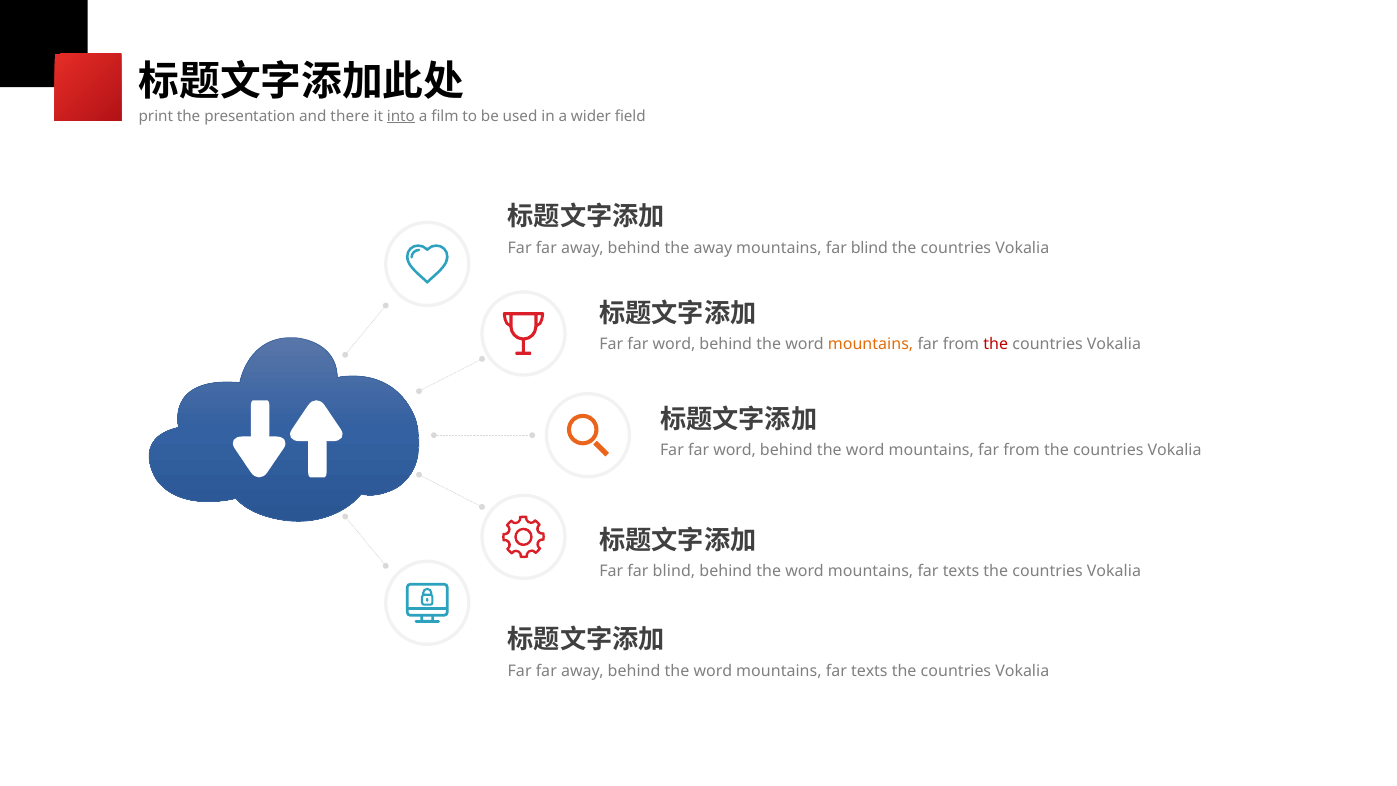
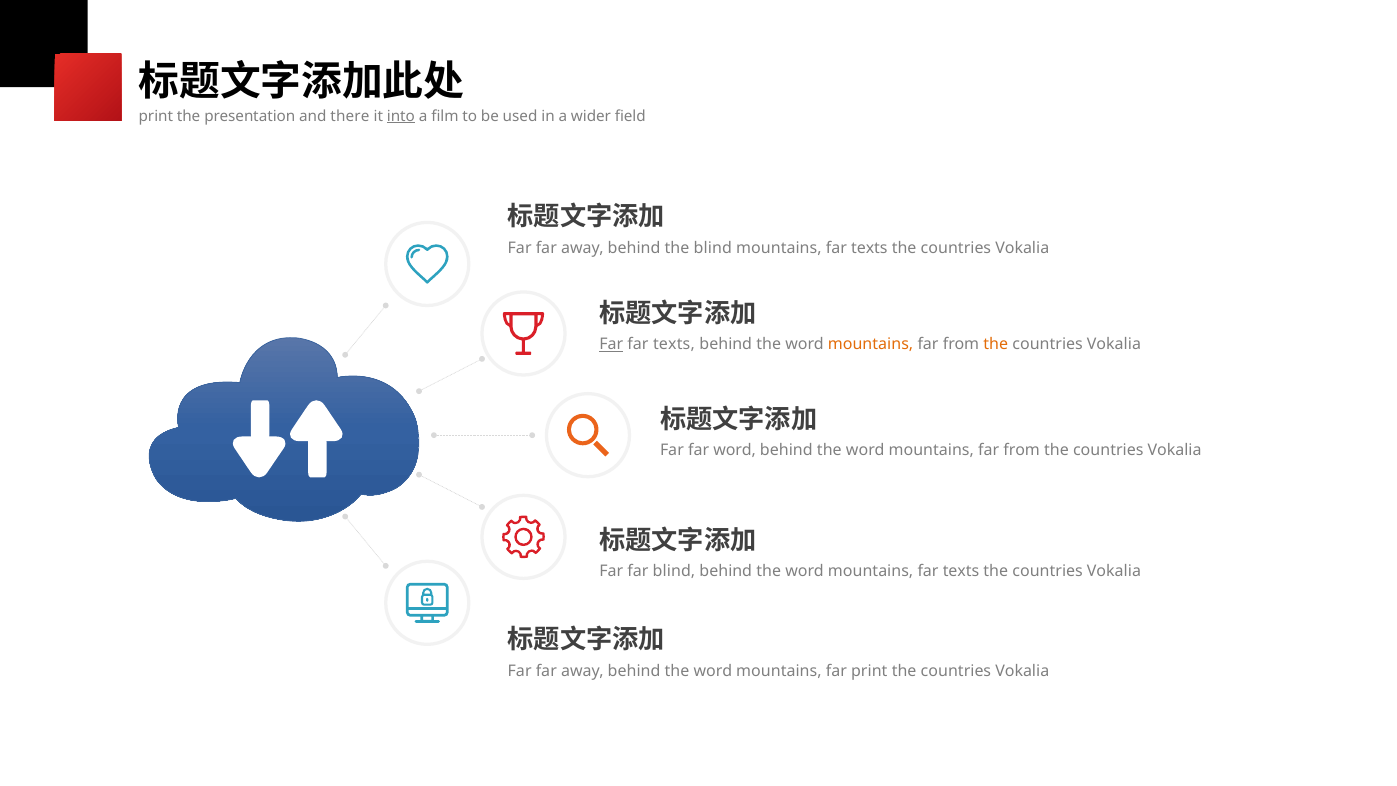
the away: away -> blind
blind at (869, 248): blind -> texts
Far at (611, 344) underline: none -> present
word at (674, 344): word -> texts
the at (996, 344) colour: red -> orange
texts at (869, 671): texts -> print
